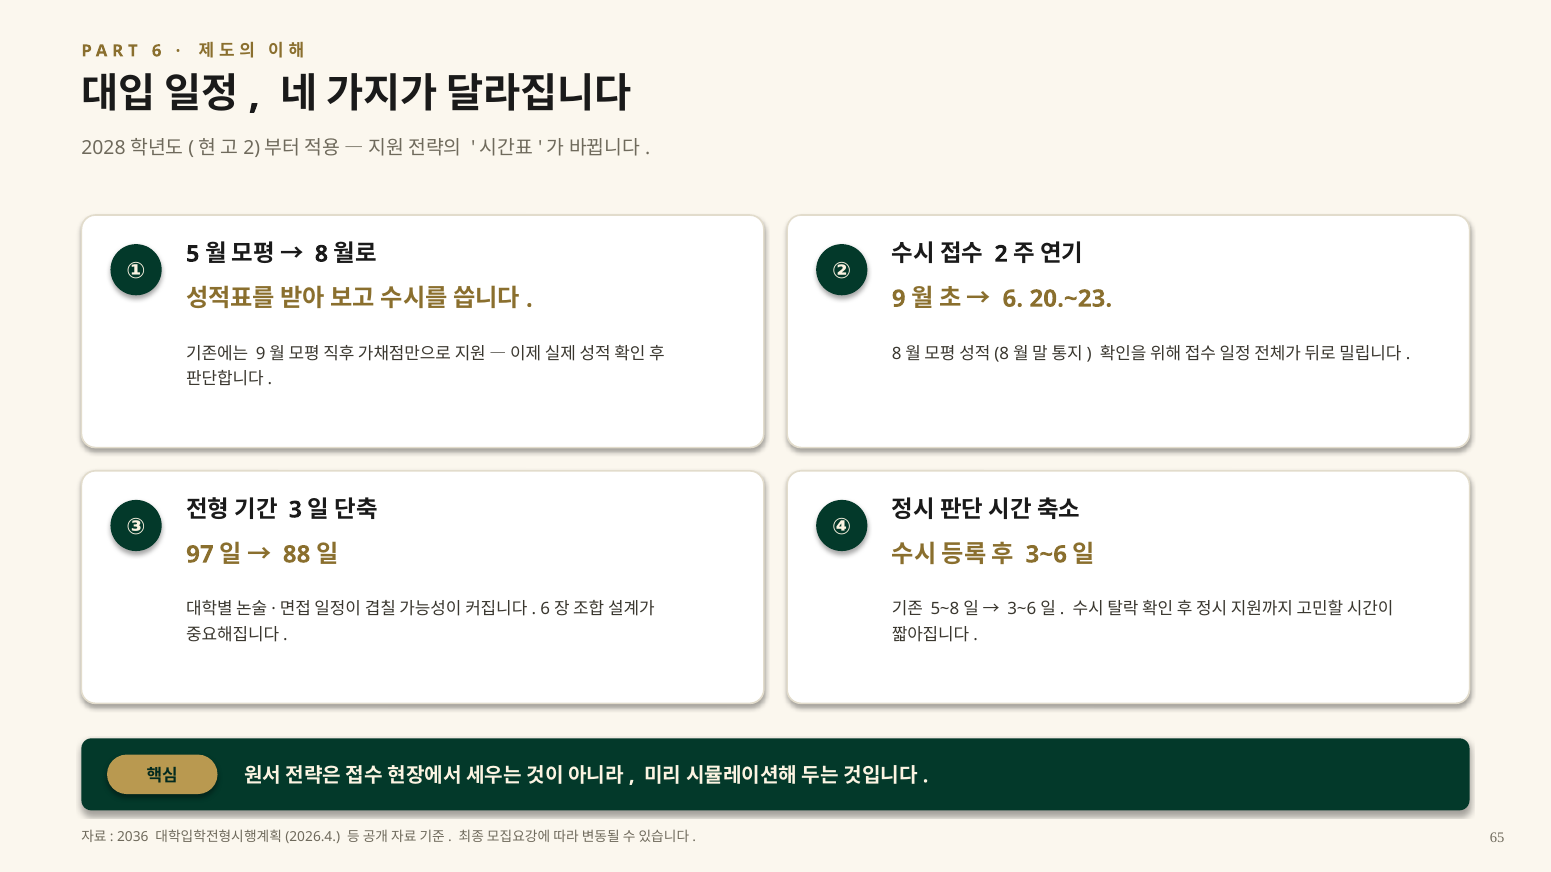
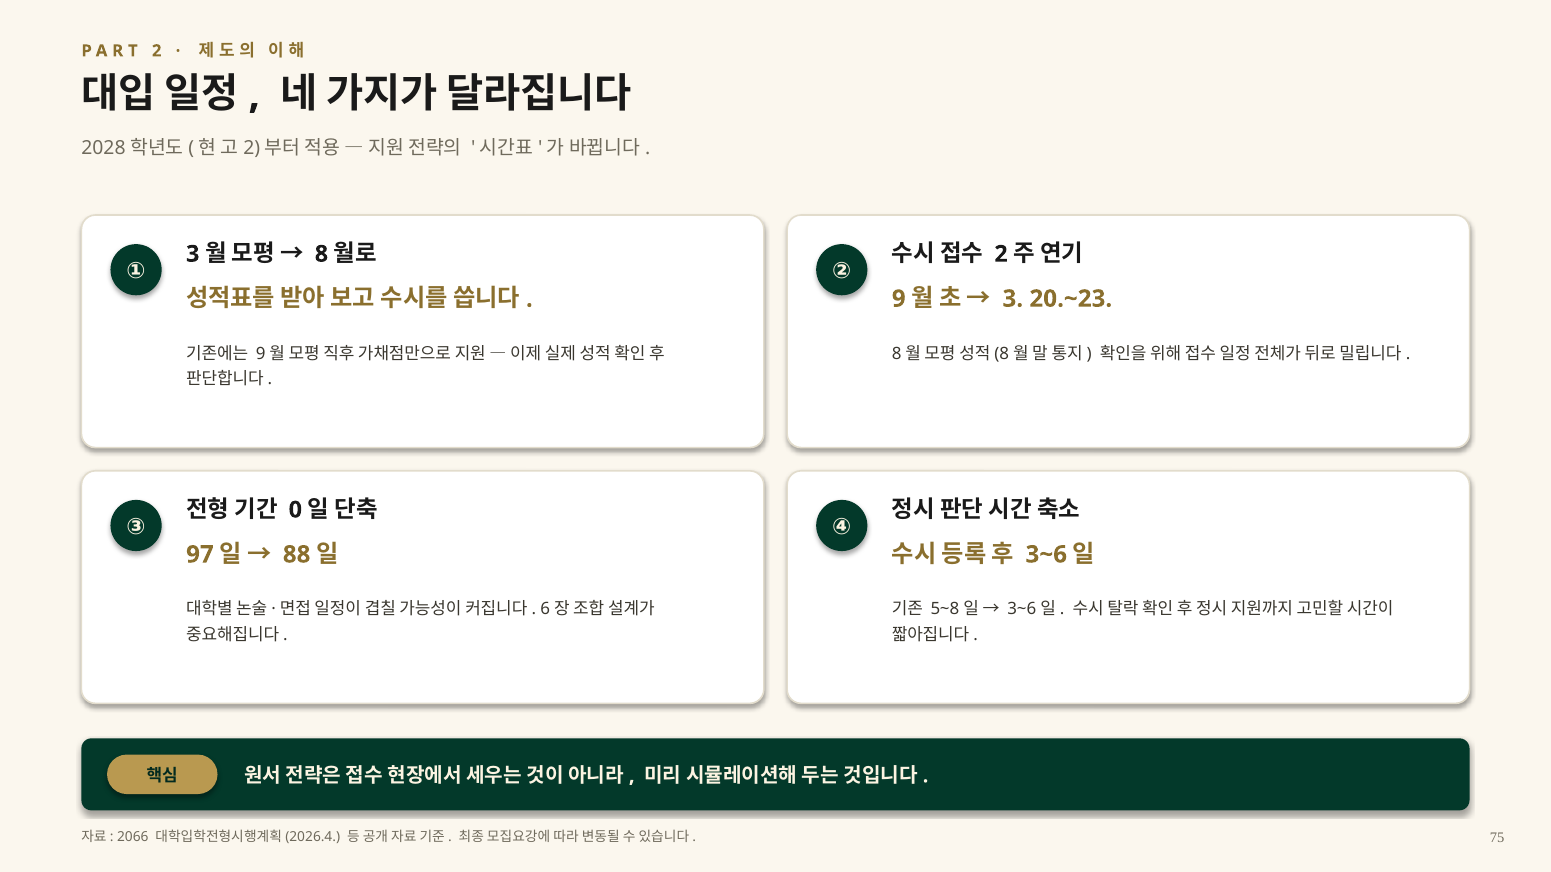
6 at (157, 51): 6 -> 2
① 5: 5 -> 3
6 at (1013, 299): 6 -> 3
3: 3 -> 0
2036: 2036 -> 2066
65: 65 -> 75
